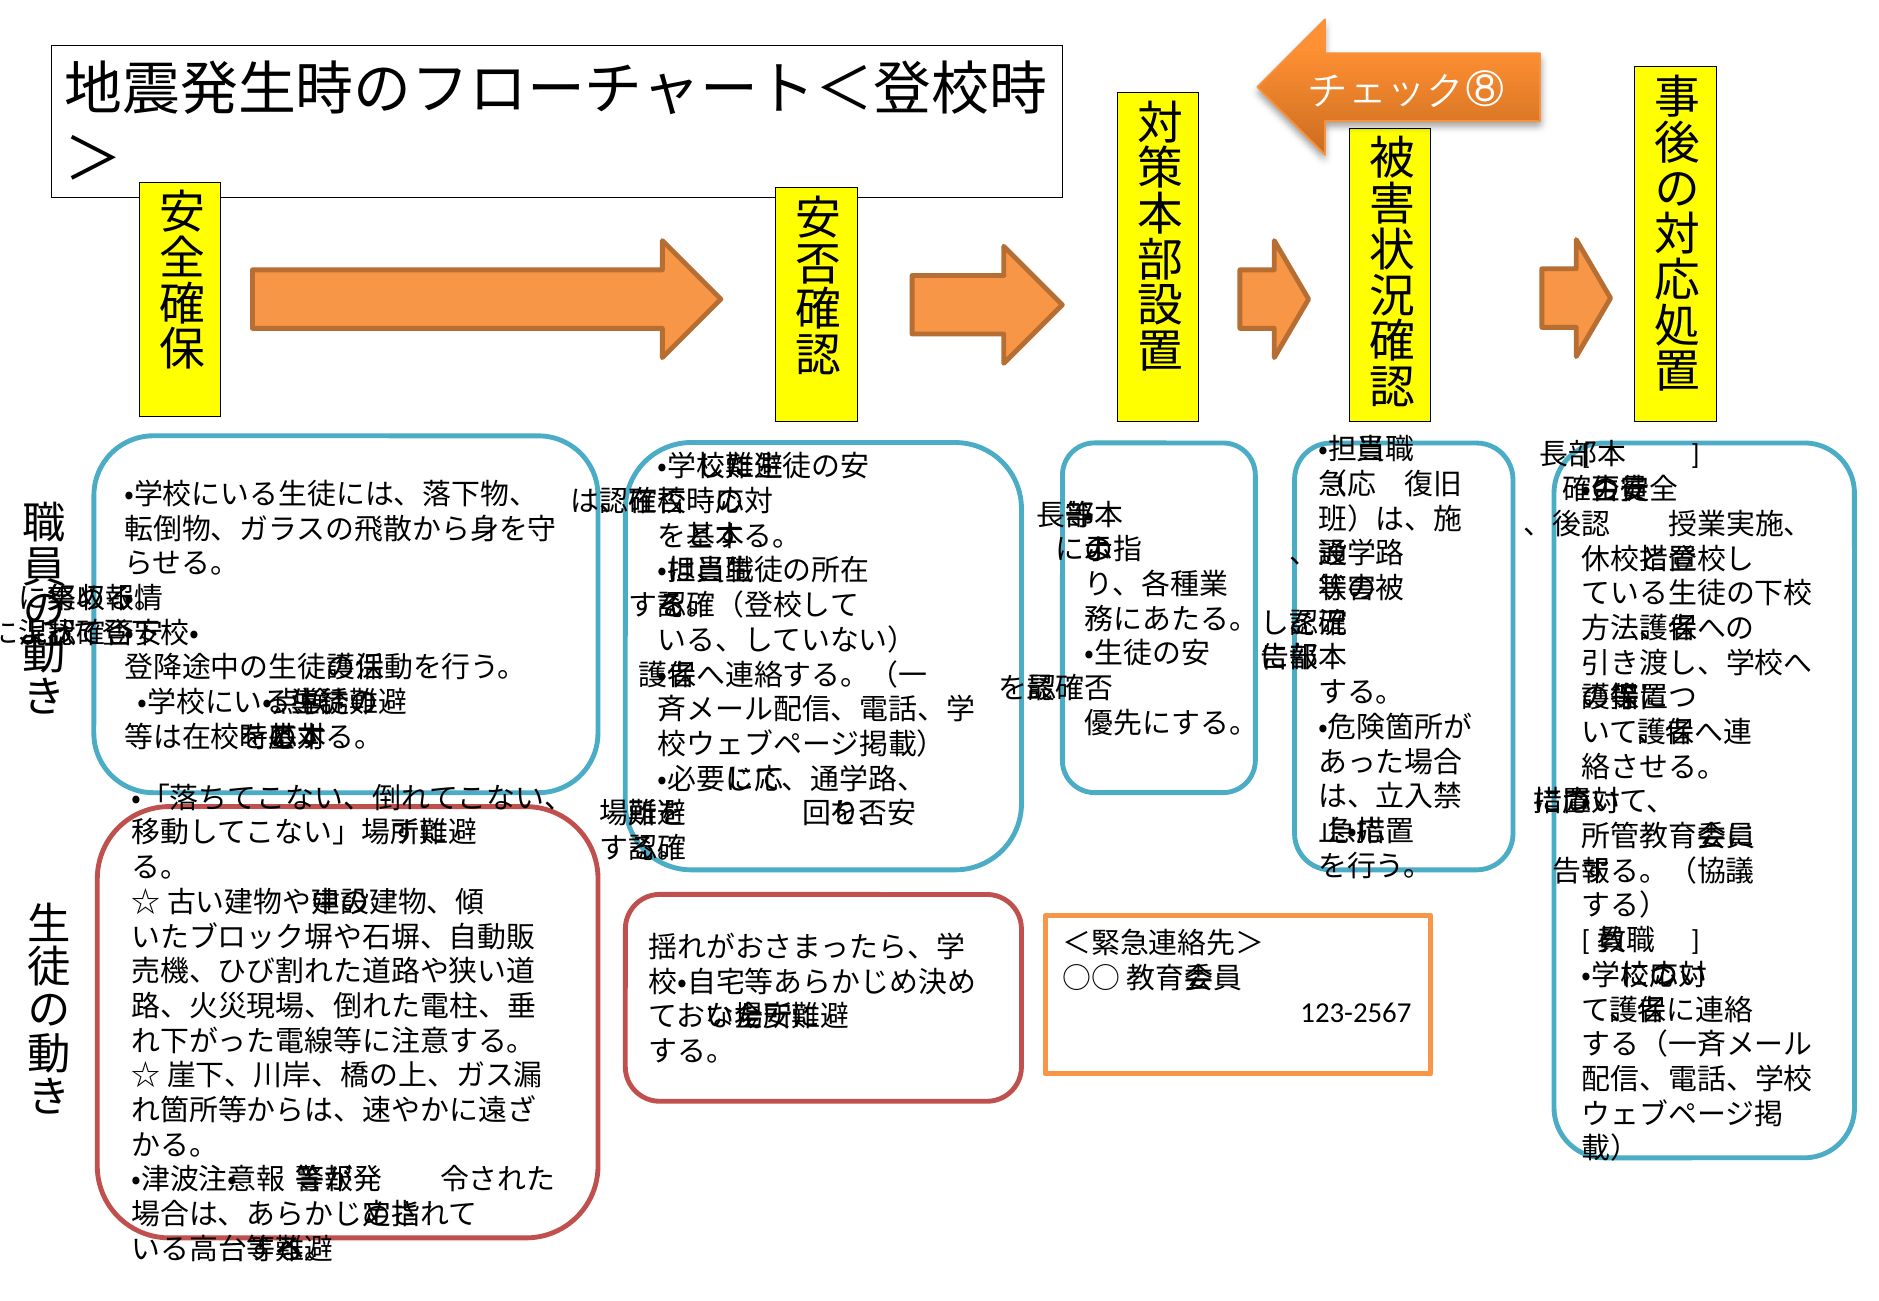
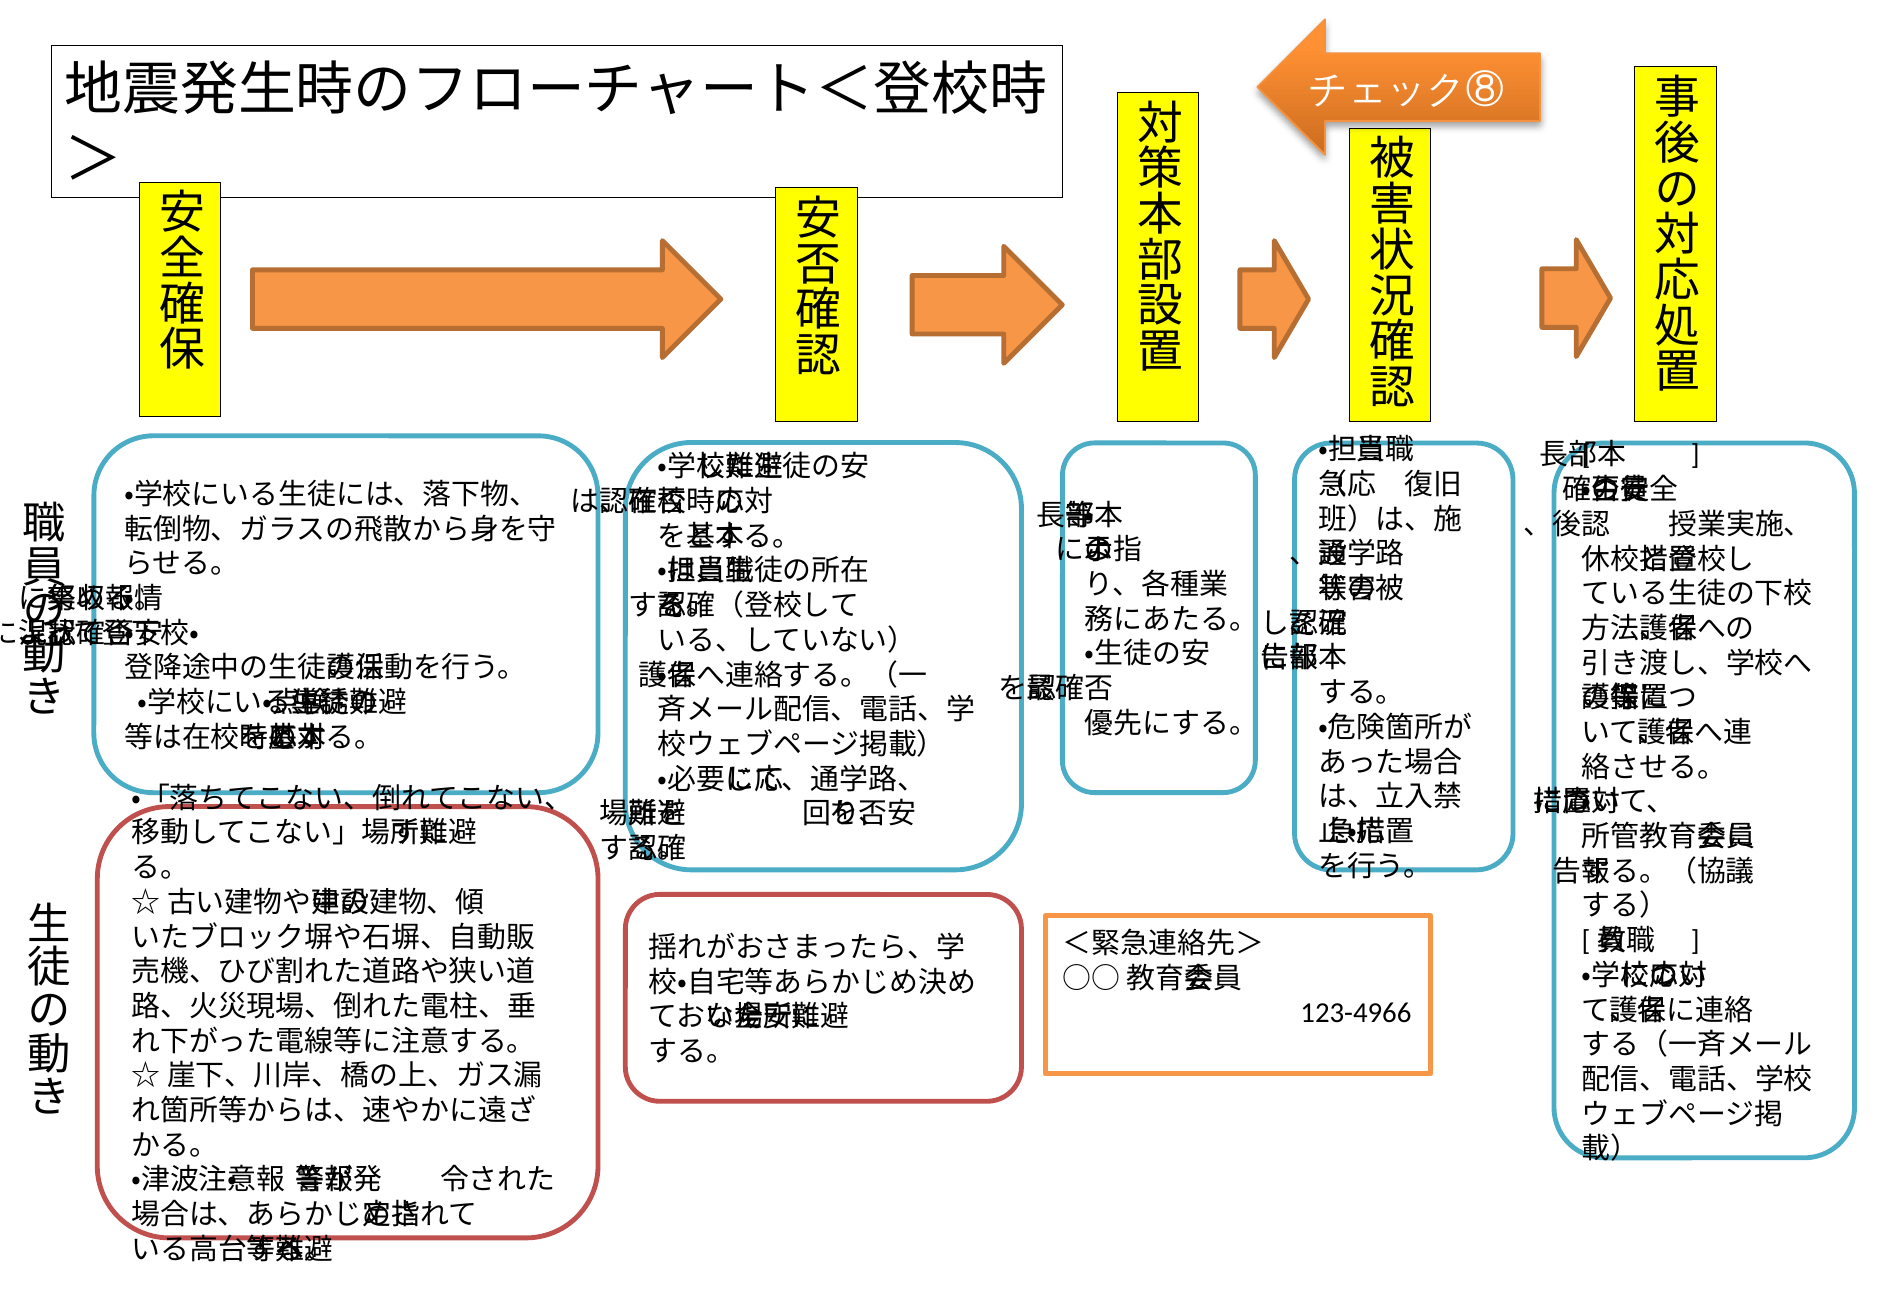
123-2567: 123-2567 -> 123-4966
